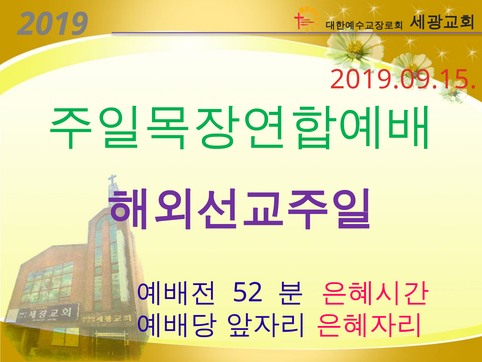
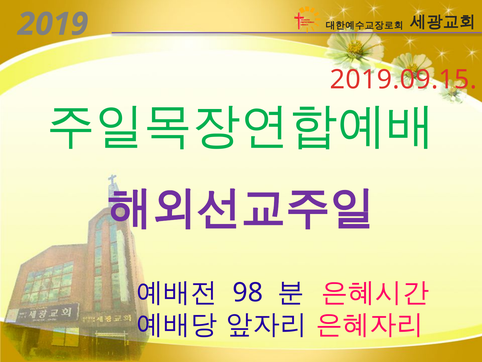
52: 52 -> 98
